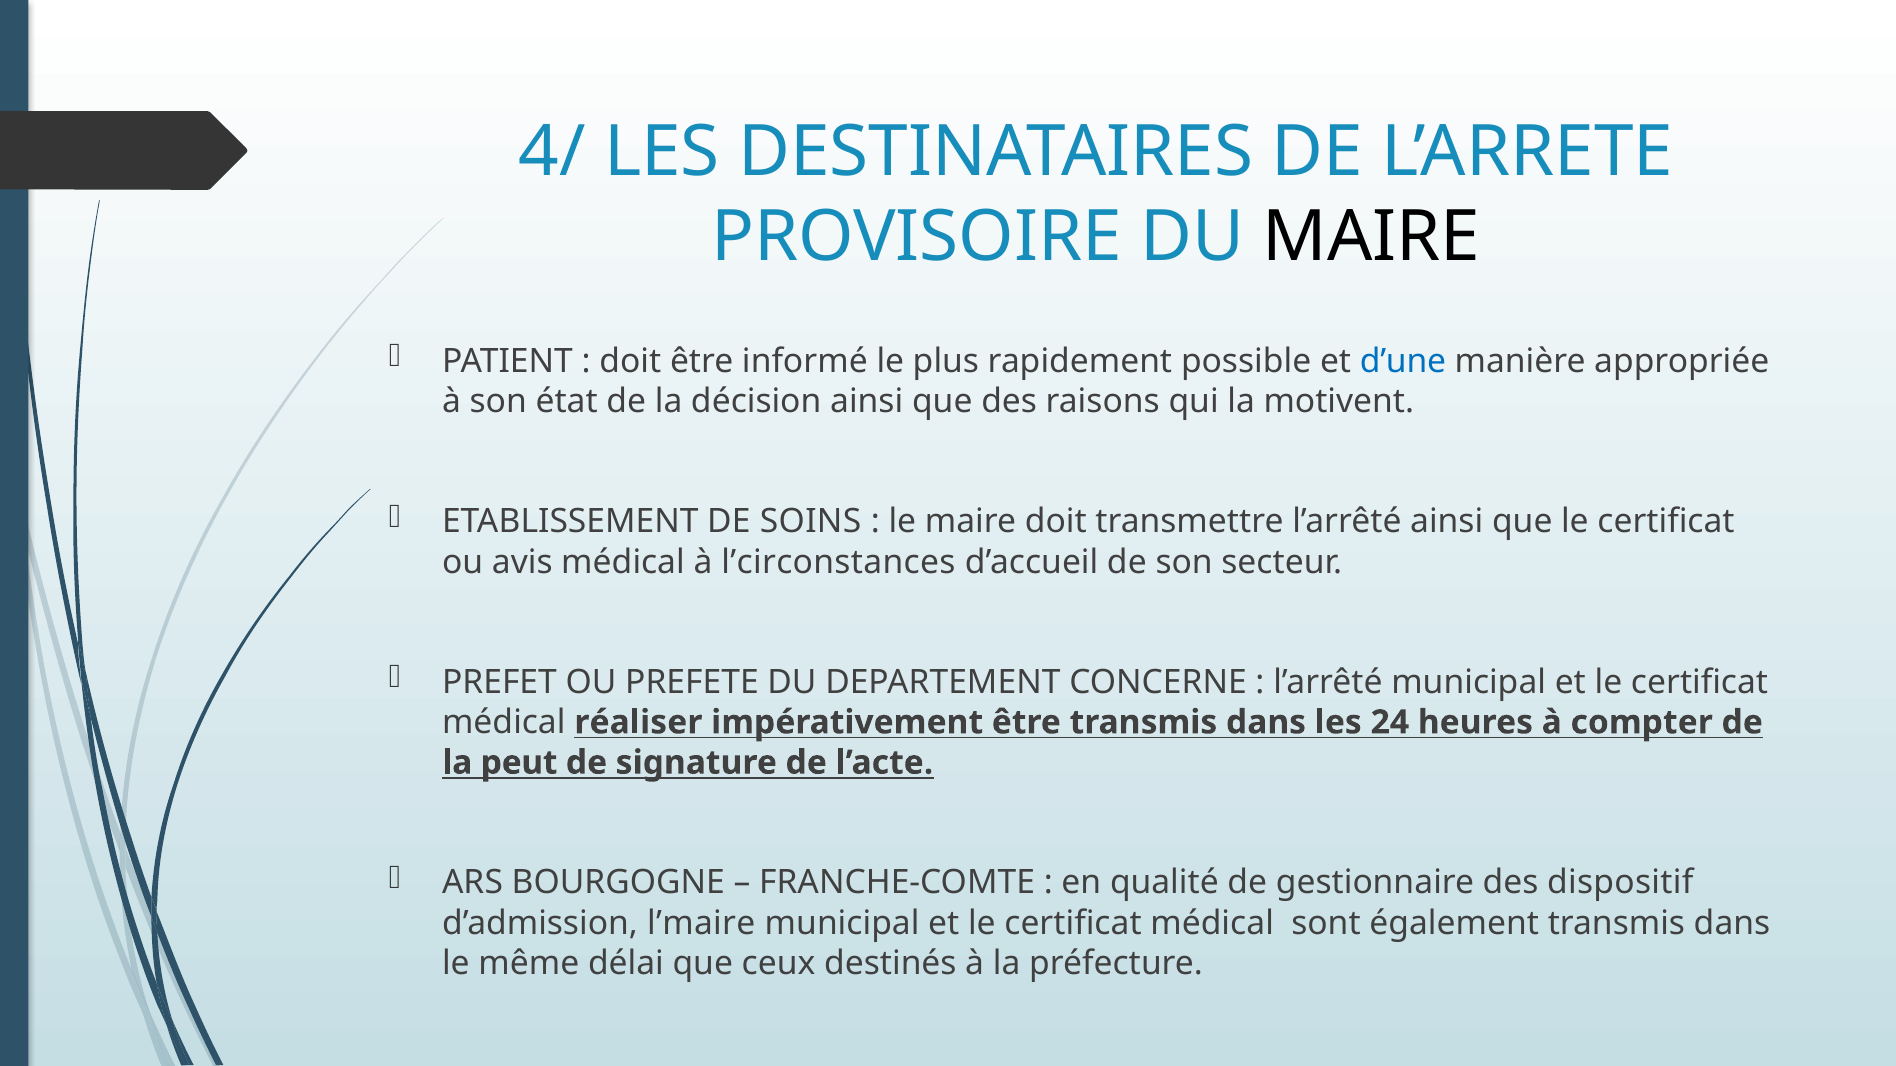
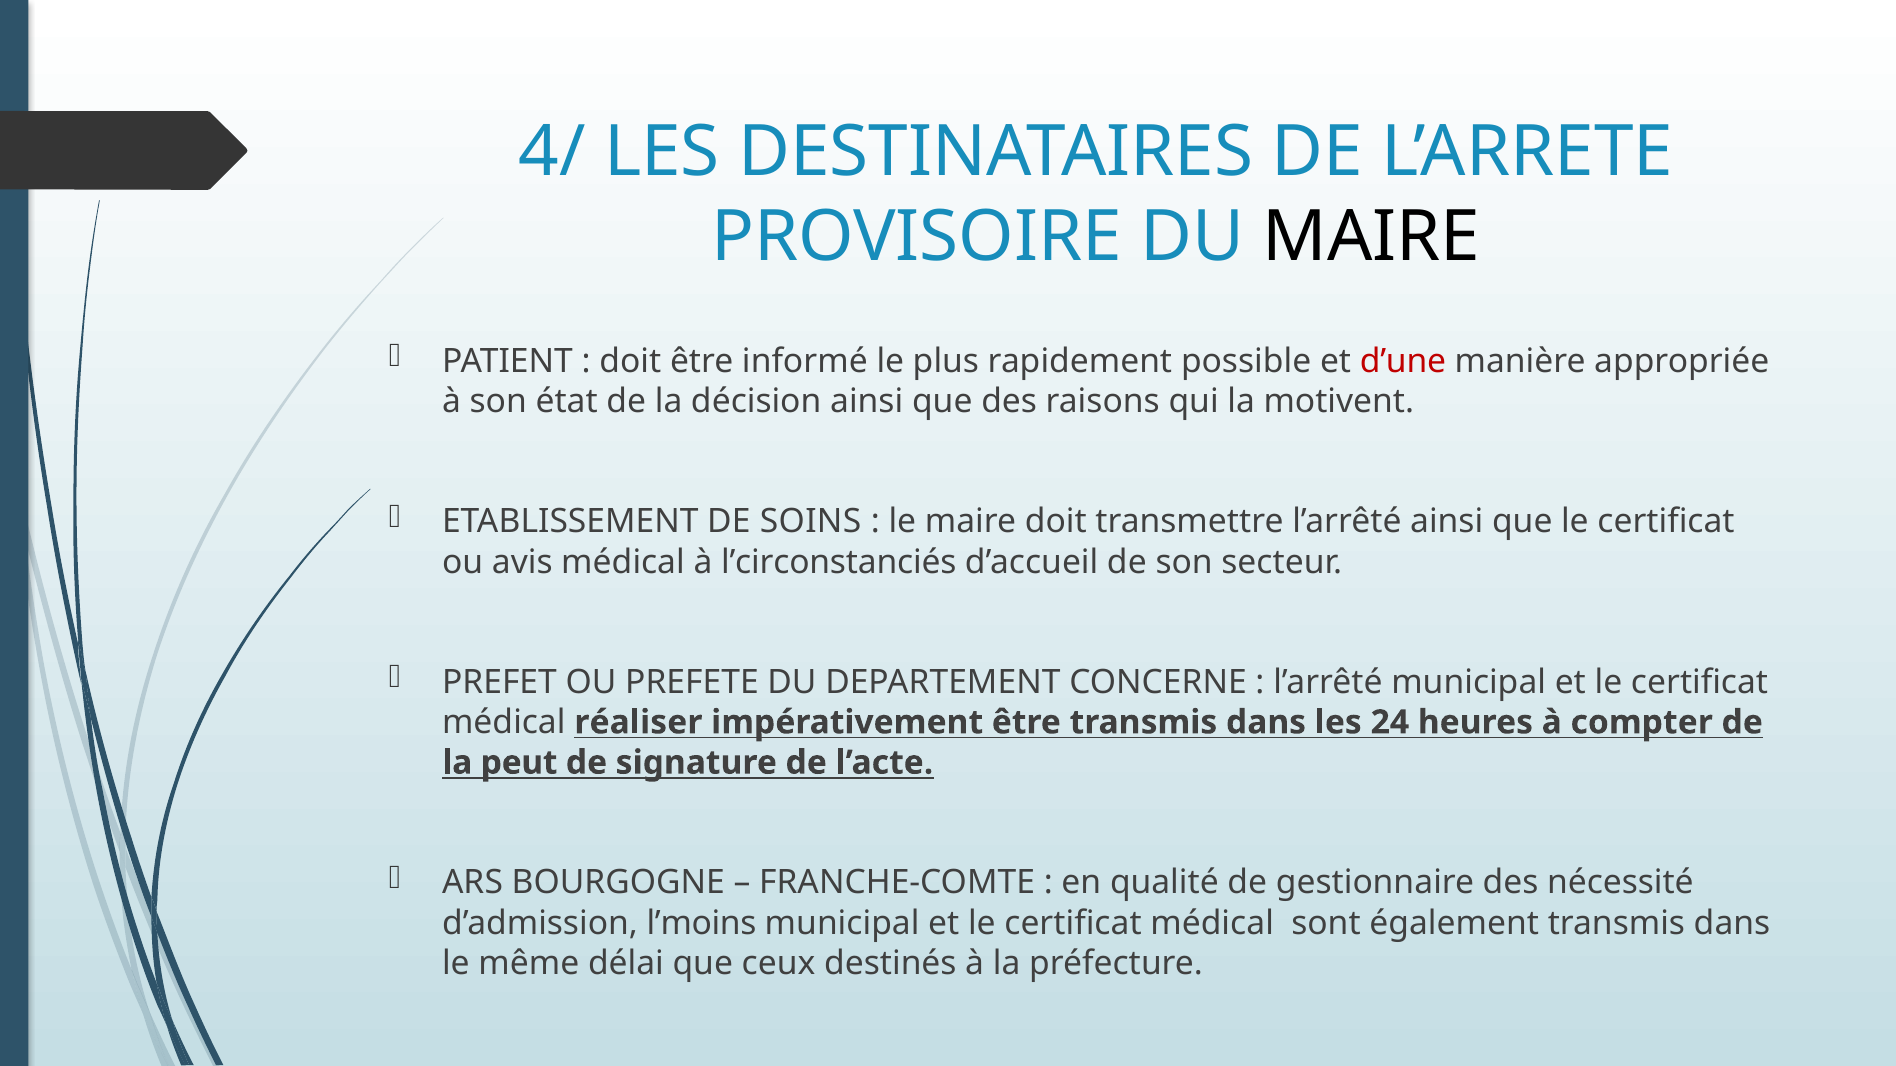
d’une colour: blue -> red
l’circonstances: l’circonstances -> l’circonstanciés
dispositif: dispositif -> nécessité
l’maire: l’maire -> l’moins
